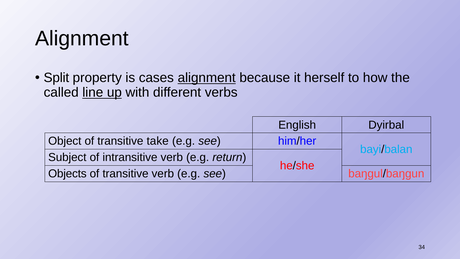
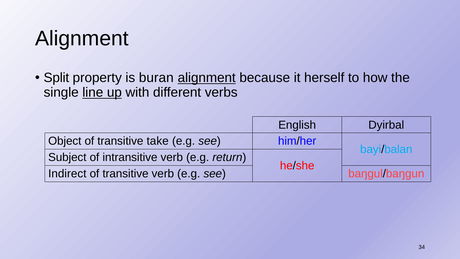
cases: cases -> buran
called: called -> single
Objects: Objects -> Indirect
